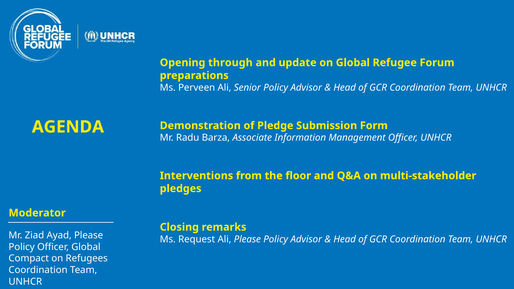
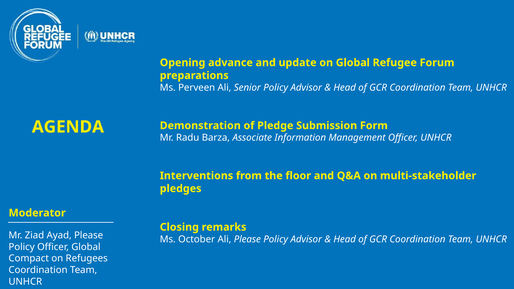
through: through -> advance
Request: Request -> October
